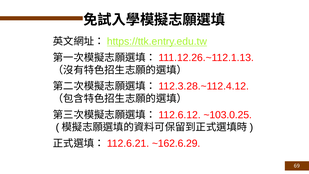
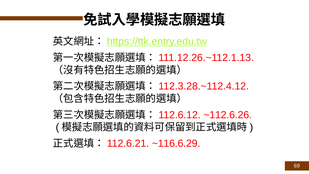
~103.0.25: ~103.0.25 -> ~112.6.26
~162.6.29: ~162.6.29 -> ~116.6.29
